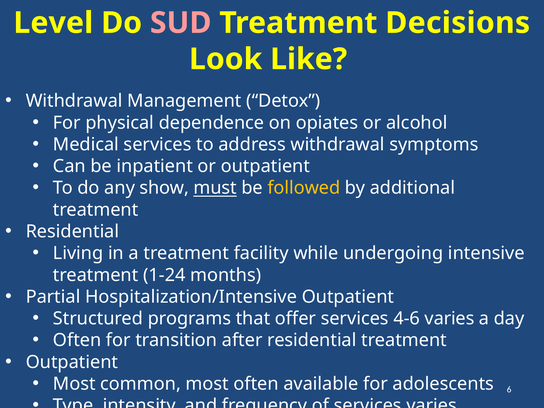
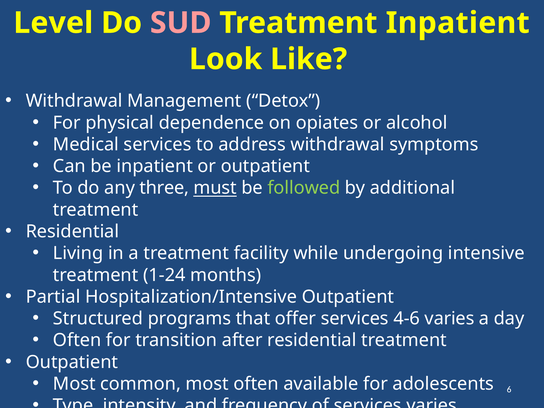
Treatment Decisions: Decisions -> Inpatient
show: show -> three
followed colour: yellow -> light green
